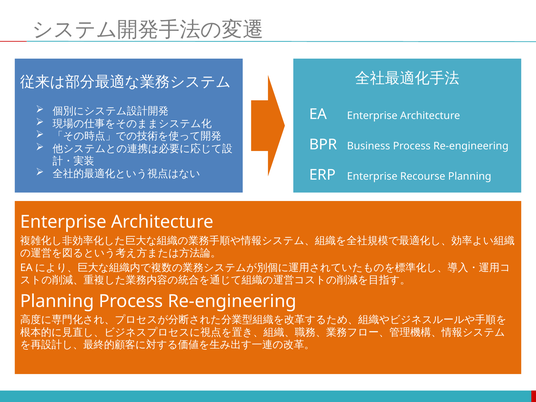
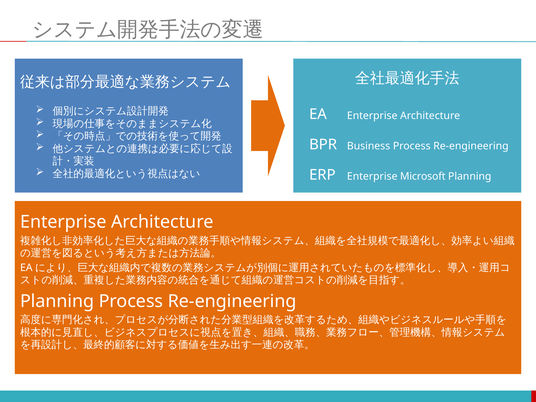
Recourse: Recourse -> Microsoft
